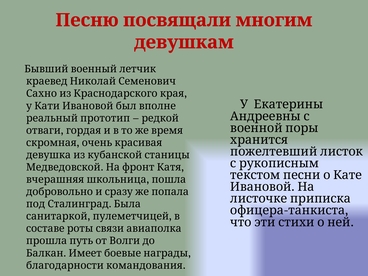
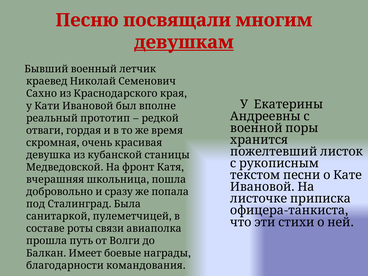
девушкам underline: none -> present
